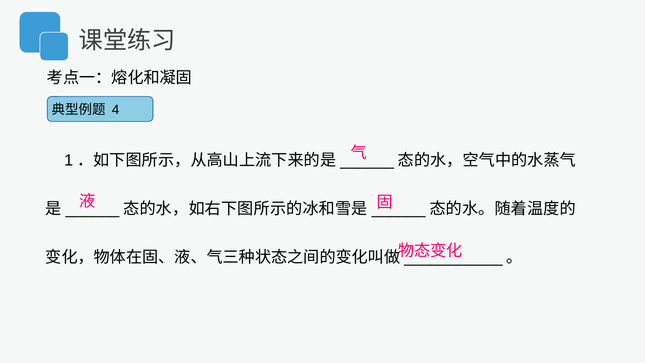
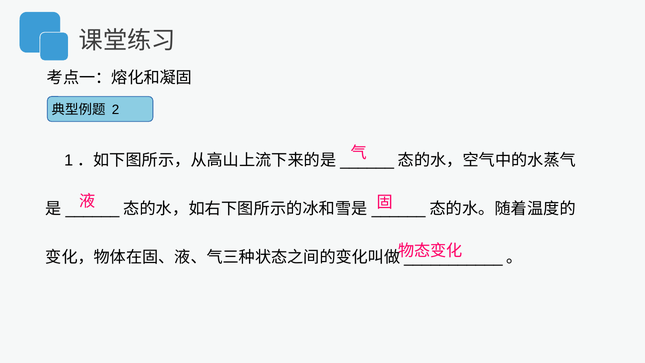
4: 4 -> 2
